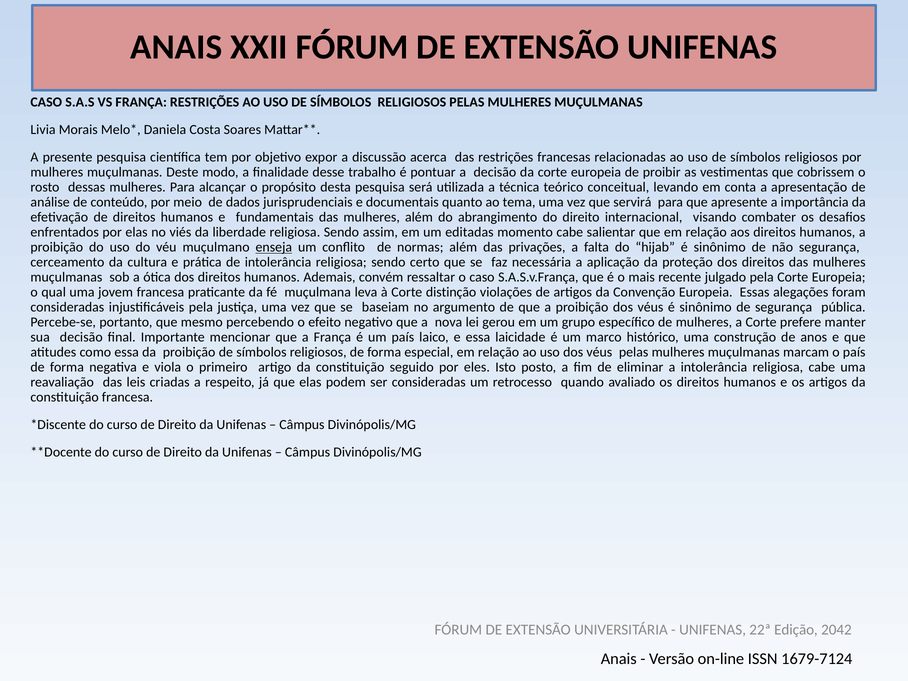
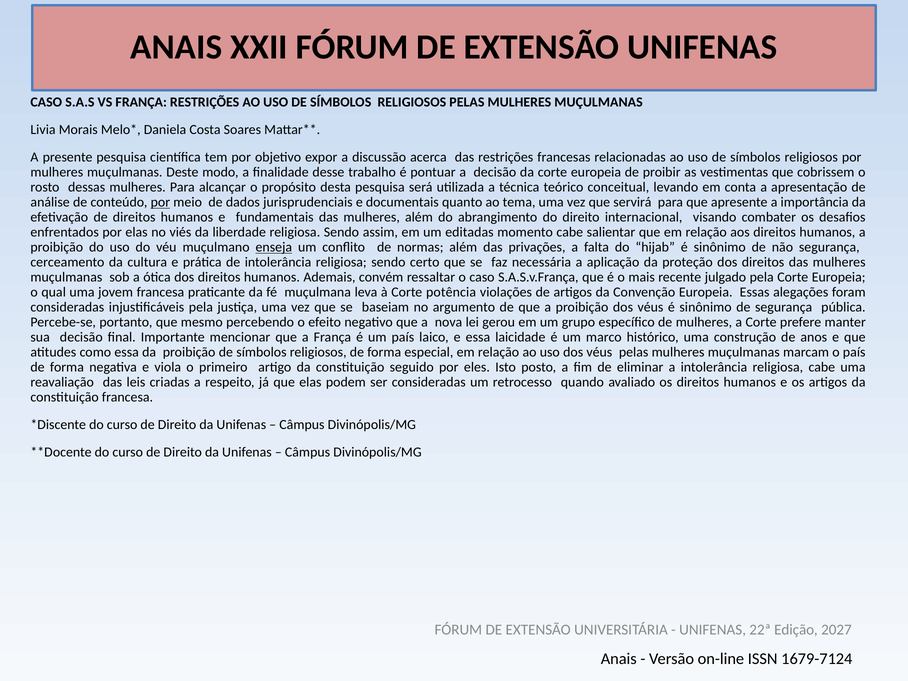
por at (160, 202) underline: none -> present
distinção: distinção -> potência
2042: 2042 -> 2027
